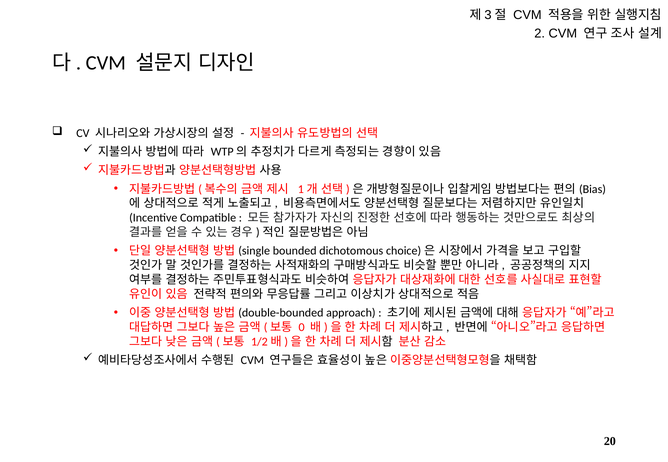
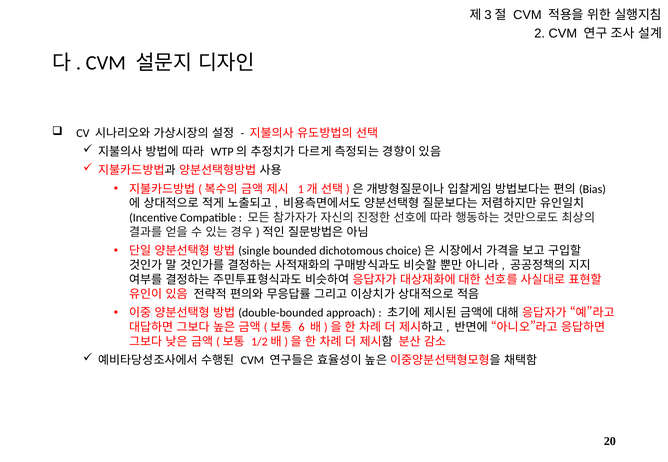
0: 0 -> 6
